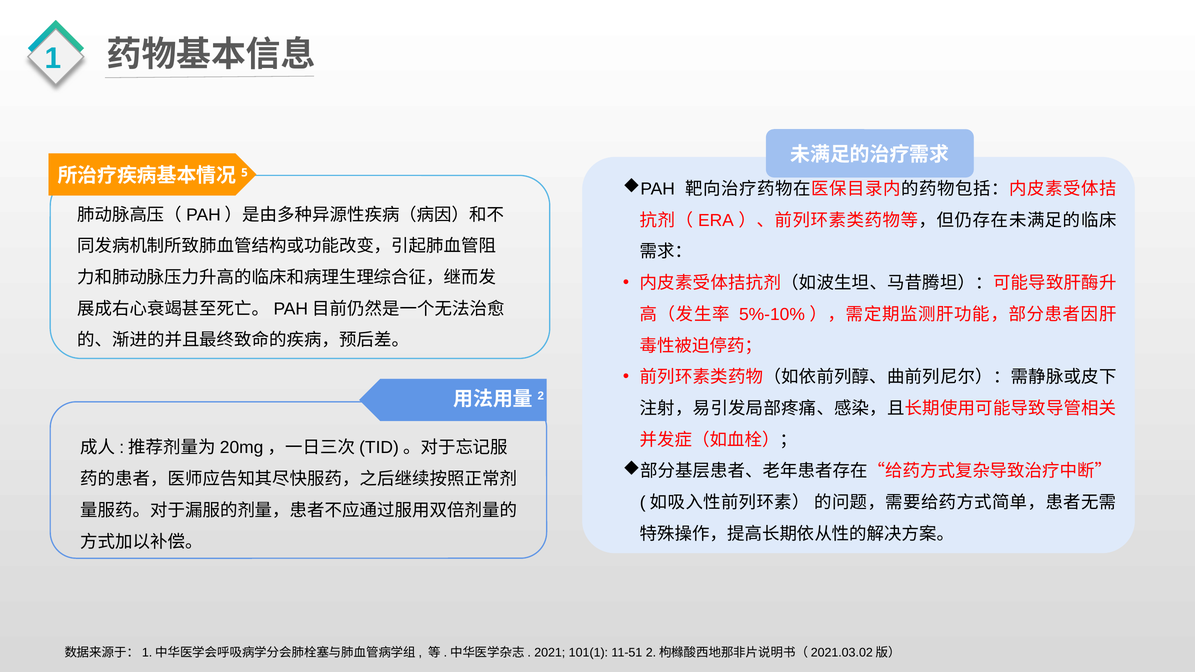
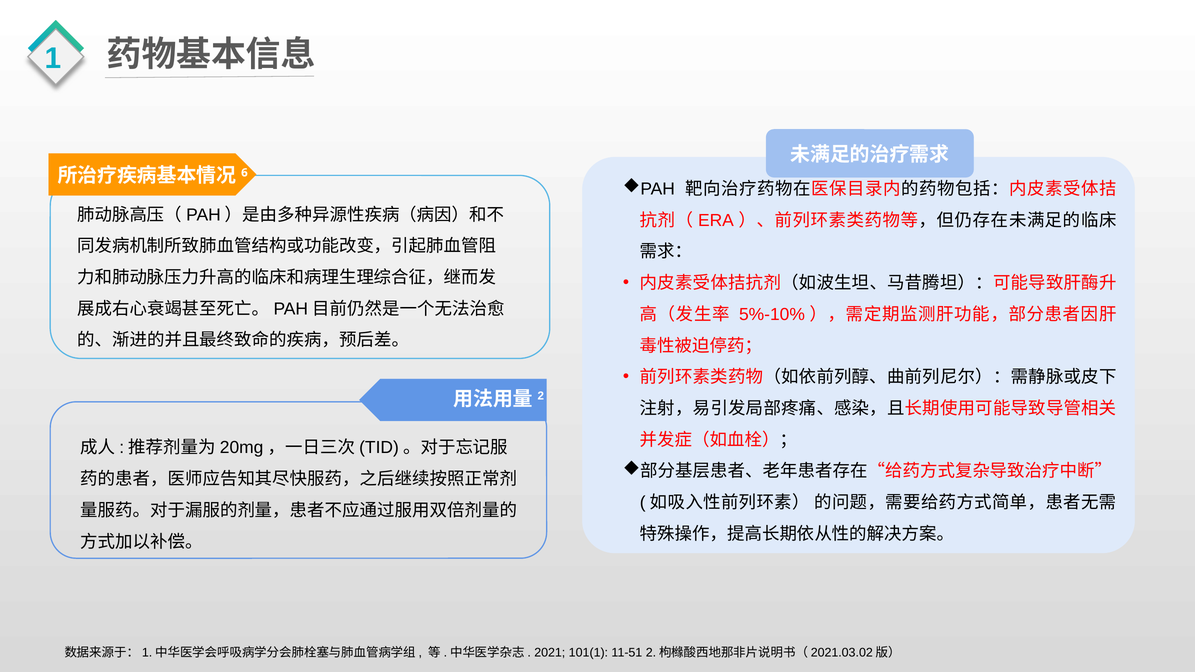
5: 5 -> 6
